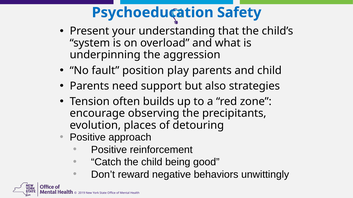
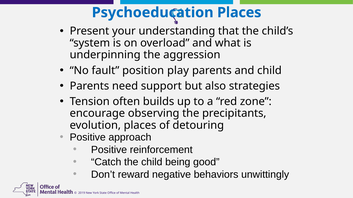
Psychoeducation Safety: Safety -> Places
